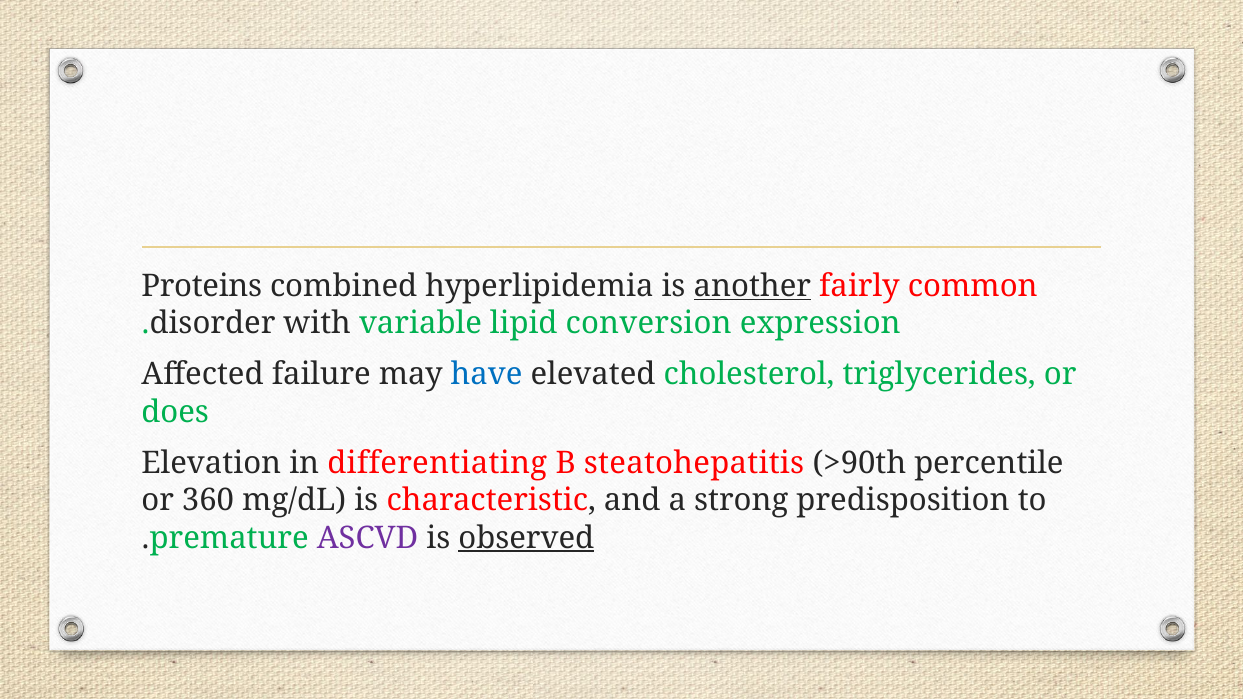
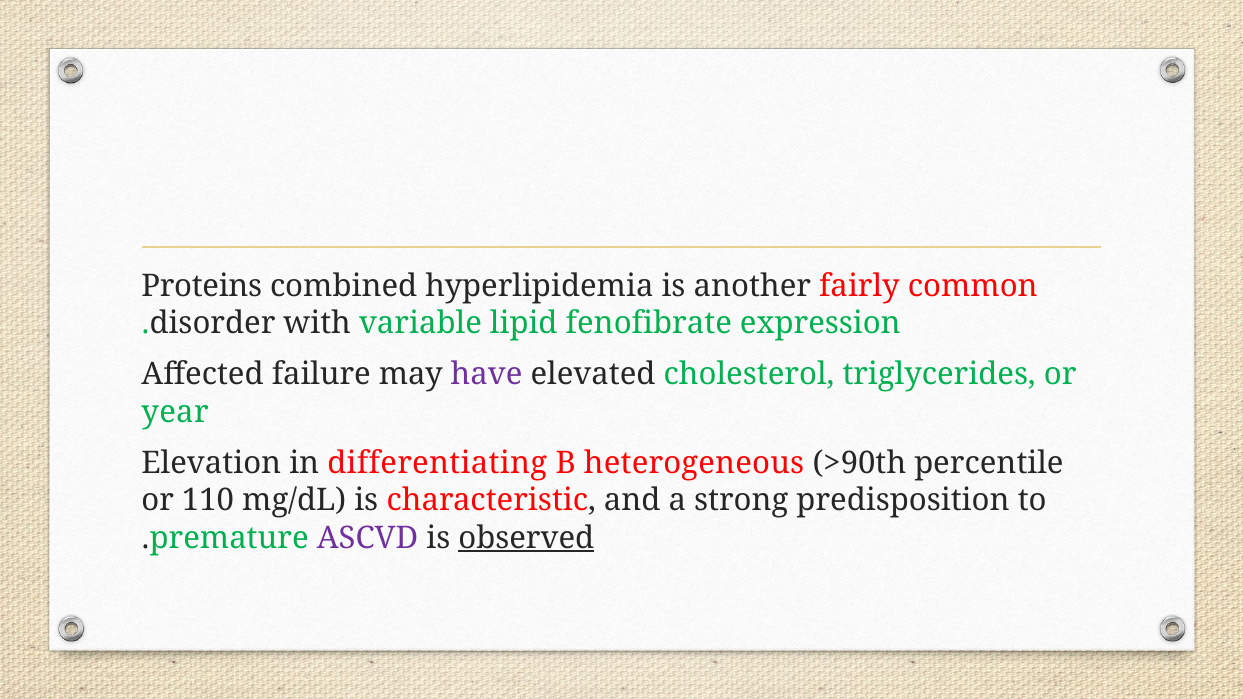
another underline: present -> none
conversion: conversion -> fenofibrate
have colour: blue -> purple
does: does -> year
steatohepatitis: steatohepatitis -> heterogeneous
360: 360 -> 110
